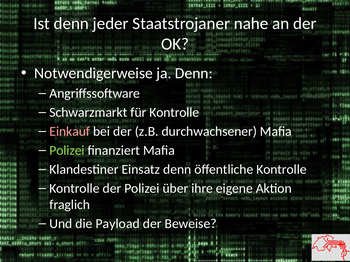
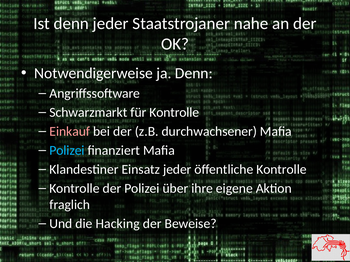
Polizei at (67, 151) colour: light green -> light blue
Einsatz denn: denn -> jeder
Payload: Payload -> Hacking
